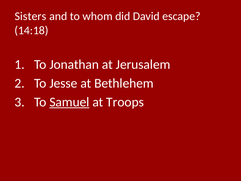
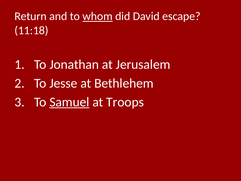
Sisters: Sisters -> Return
whom underline: none -> present
14:18: 14:18 -> 11:18
